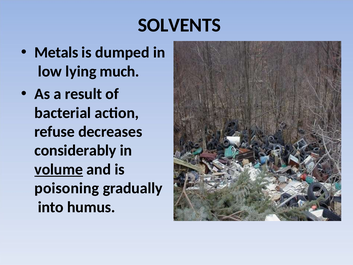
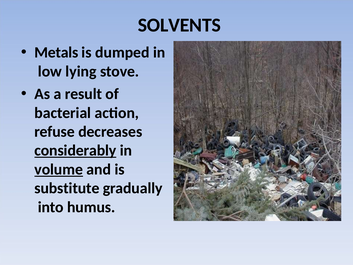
much: much -> stove
considerably underline: none -> present
poisoning: poisoning -> substitute
